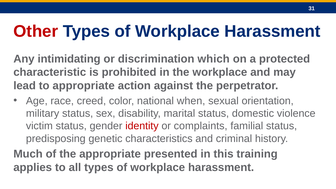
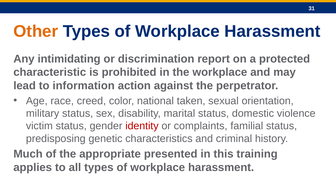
Other colour: red -> orange
which: which -> report
to appropriate: appropriate -> information
when: when -> taken
